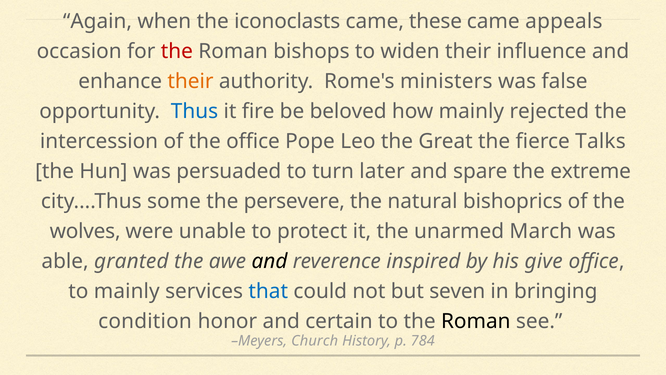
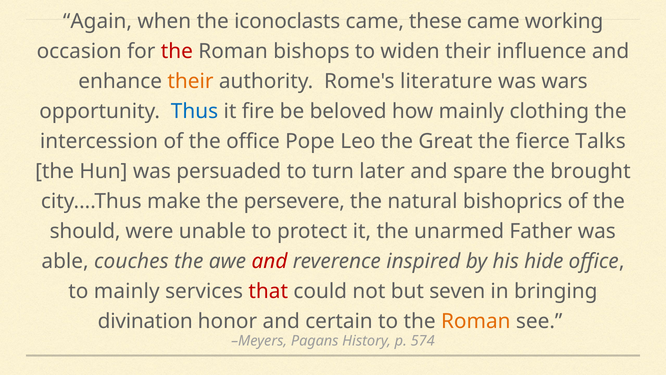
appeals: appeals -> working
ministers: ministers -> literature
false: false -> wars
rejected: rejected -> clothing
extreme: extreme -> brought
some: some -> make
wolves: wolves -> should
March: March -> Father
granted: granted -> couches
and at (269, 261) colour: black -> red
give: give -> hide
that colour: blue -> red
condition: condition -> divination
Roman at (476, 321) colour: black -> orange
Church: Church -> Pagans
784: 784 -> 574
